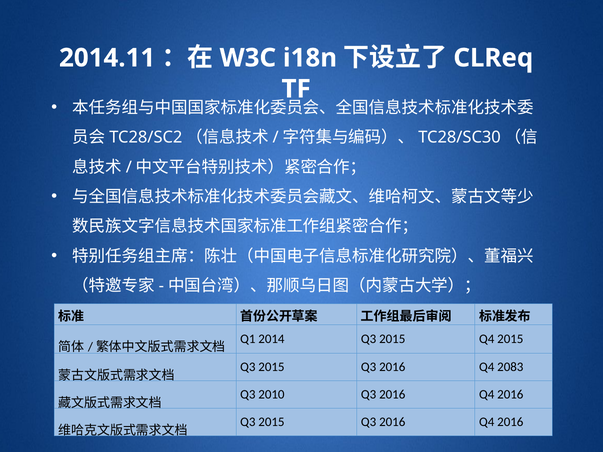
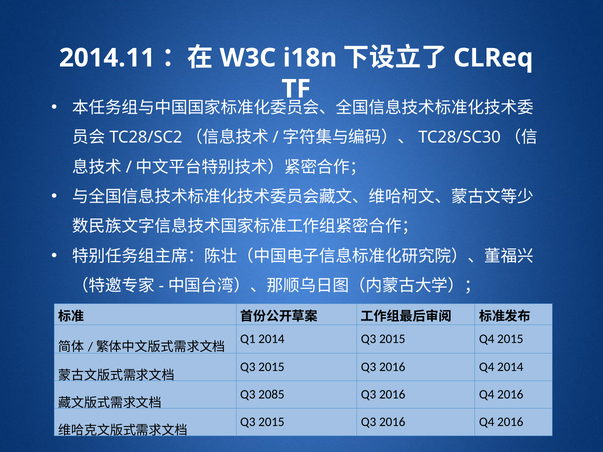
Q4 2083: 2083 -> 2014
2010: 2010 -> 2085
